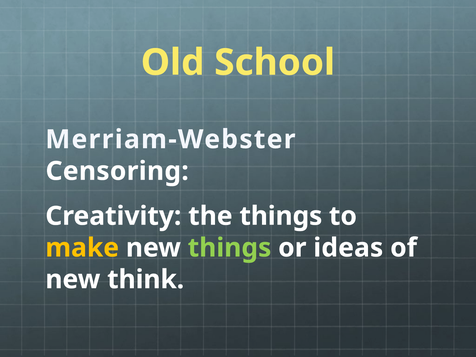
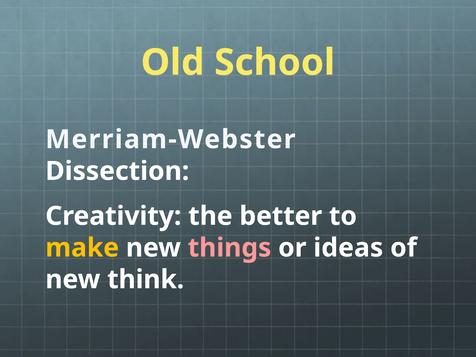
Censoring: Censoring -> Dissection
the things: things -> better
things at (230, 248) colour: light green -> pink
